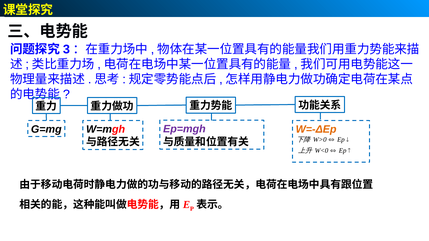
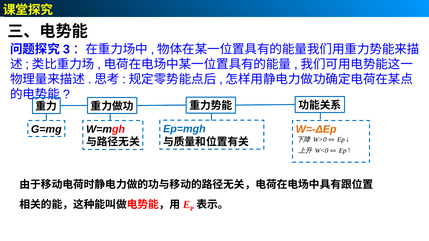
Ep=mgh colour: purple -> blue
